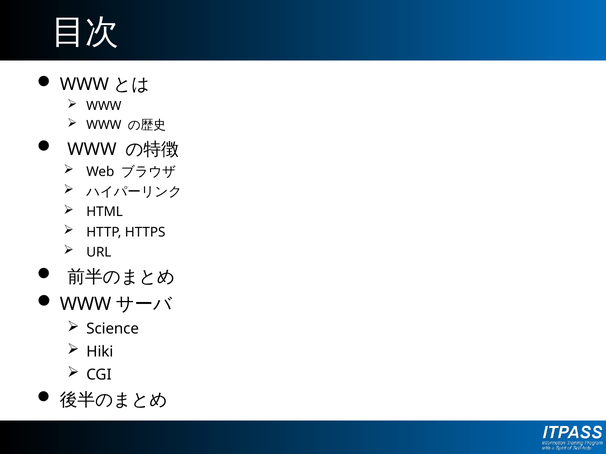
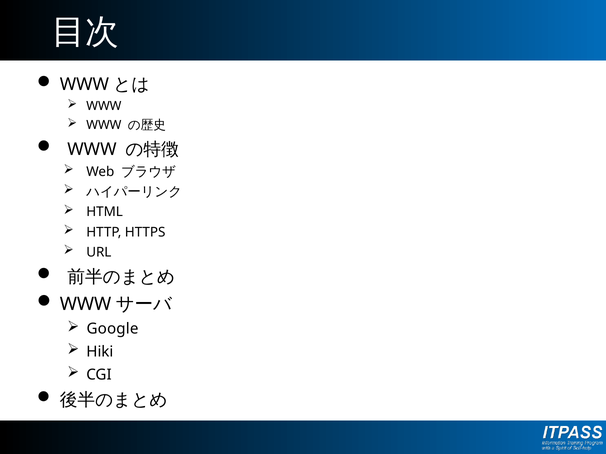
Science: Science -> Google
